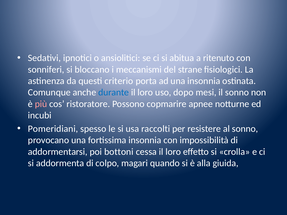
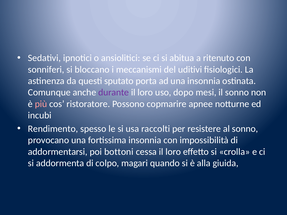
strane: strane -> uditivi
criterio: criterio -> sputato
durante colour: blue -> purple
Pomeridiani: Pomeridiani -> Rendimento
